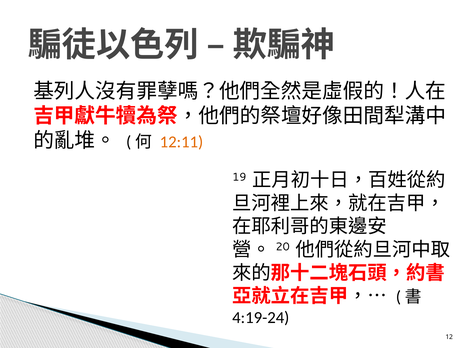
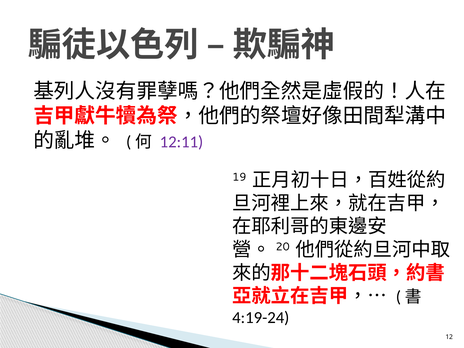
12:11 colour: orange -> purple
